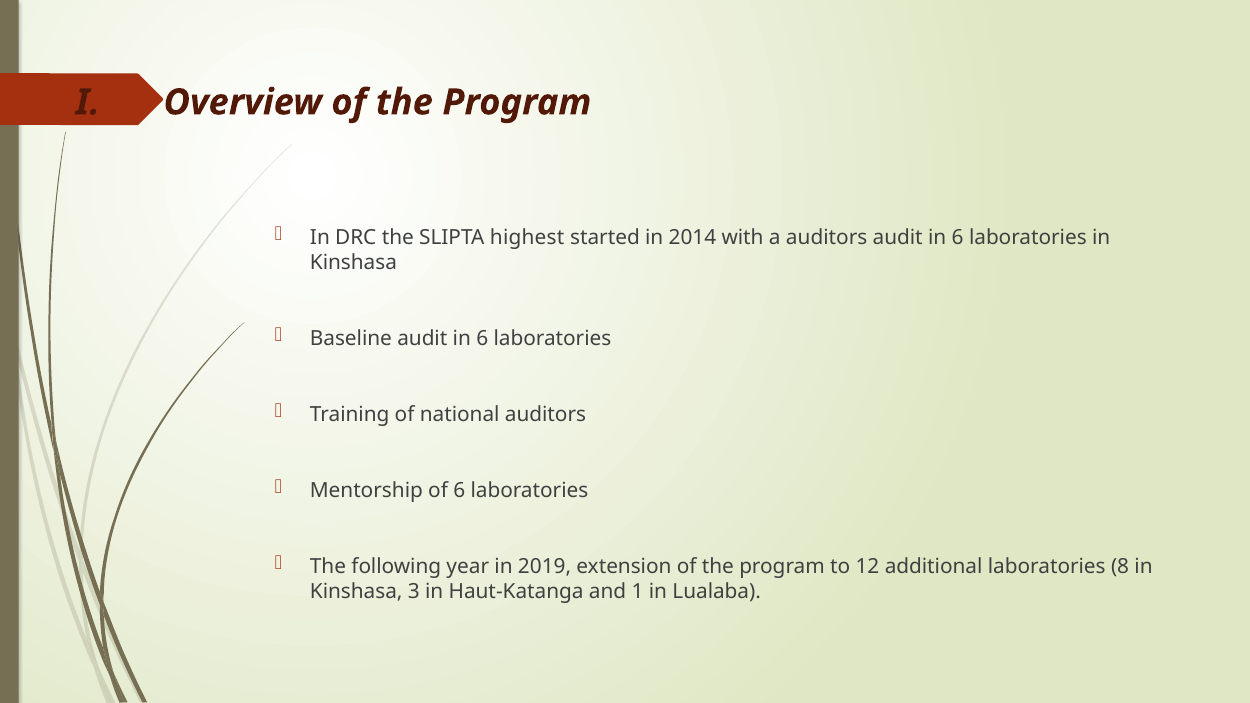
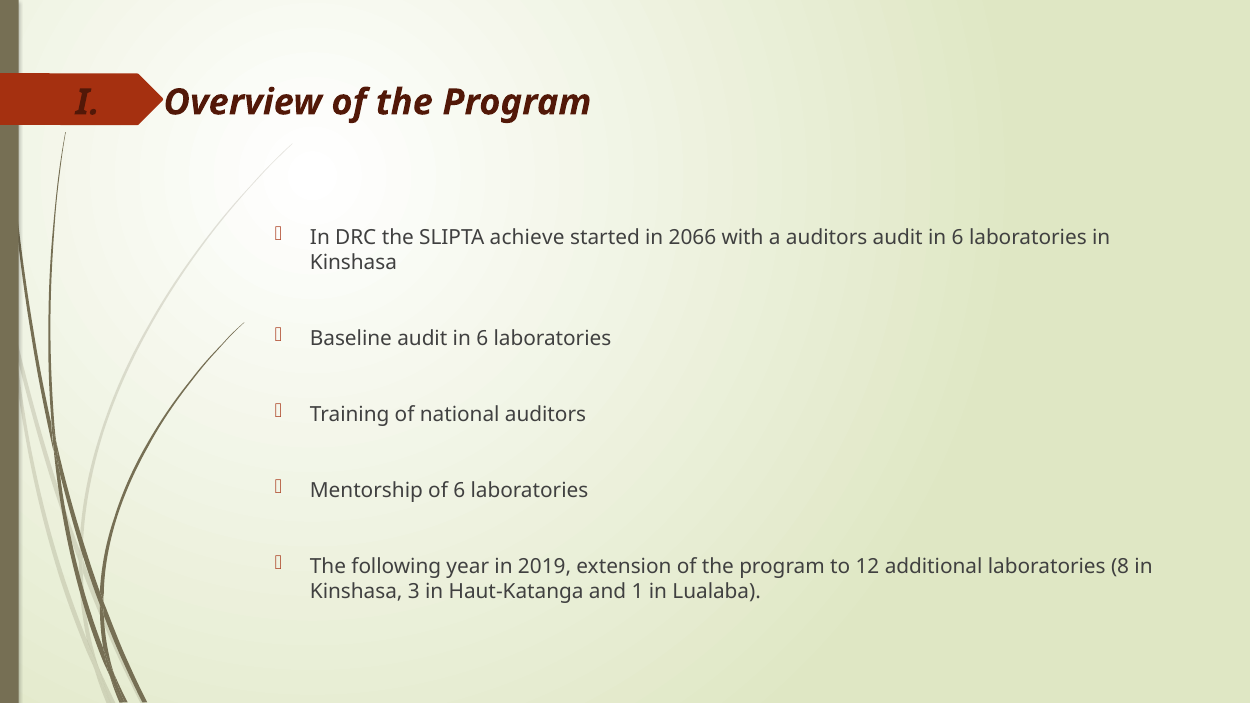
highest: highest -> achieve
2014: 2014 -> 2066
